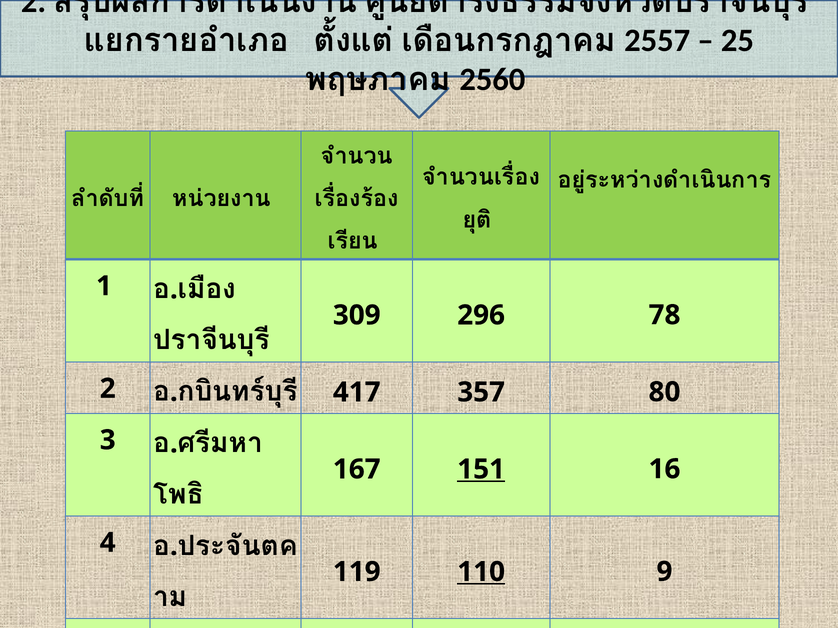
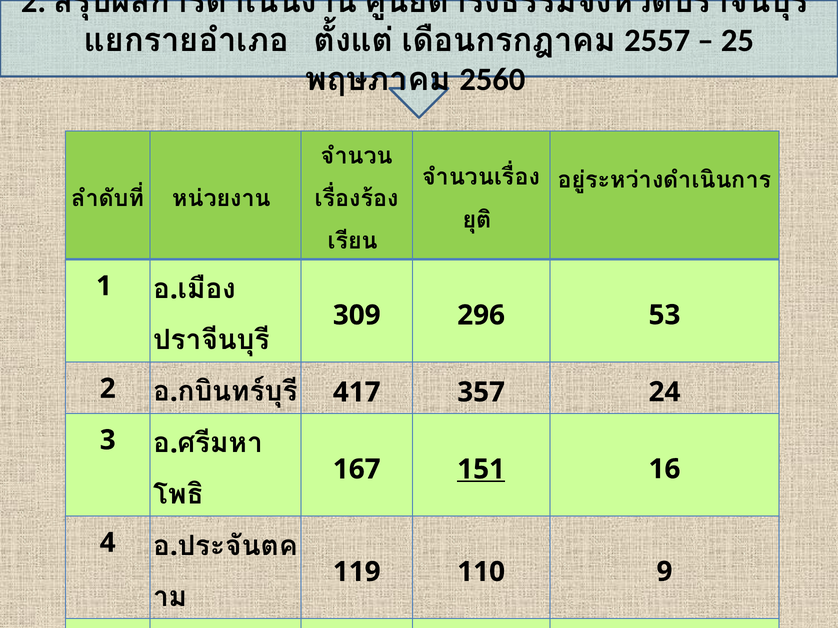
78: 78 -> 53
80: 80 -> 24
110 underline: present -> none
